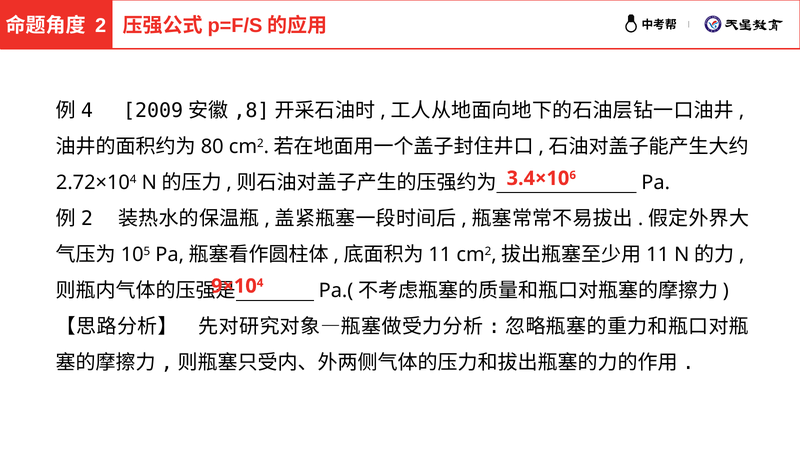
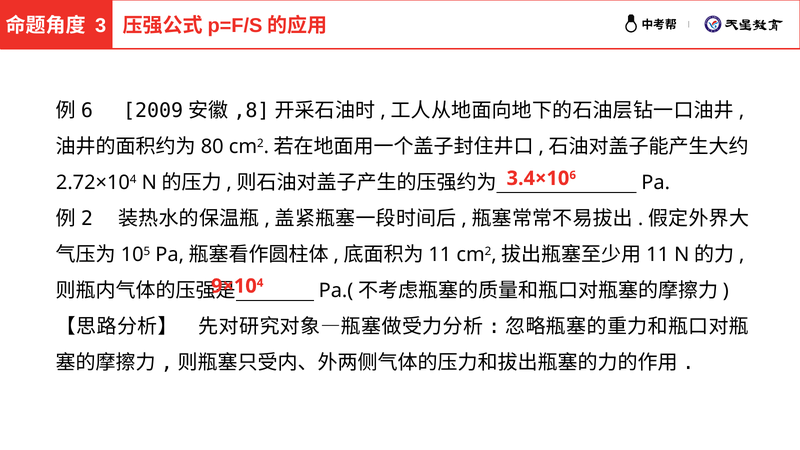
2 at (101, 26): 2 -> 3
4 at (87, 111): 4 -> 6
